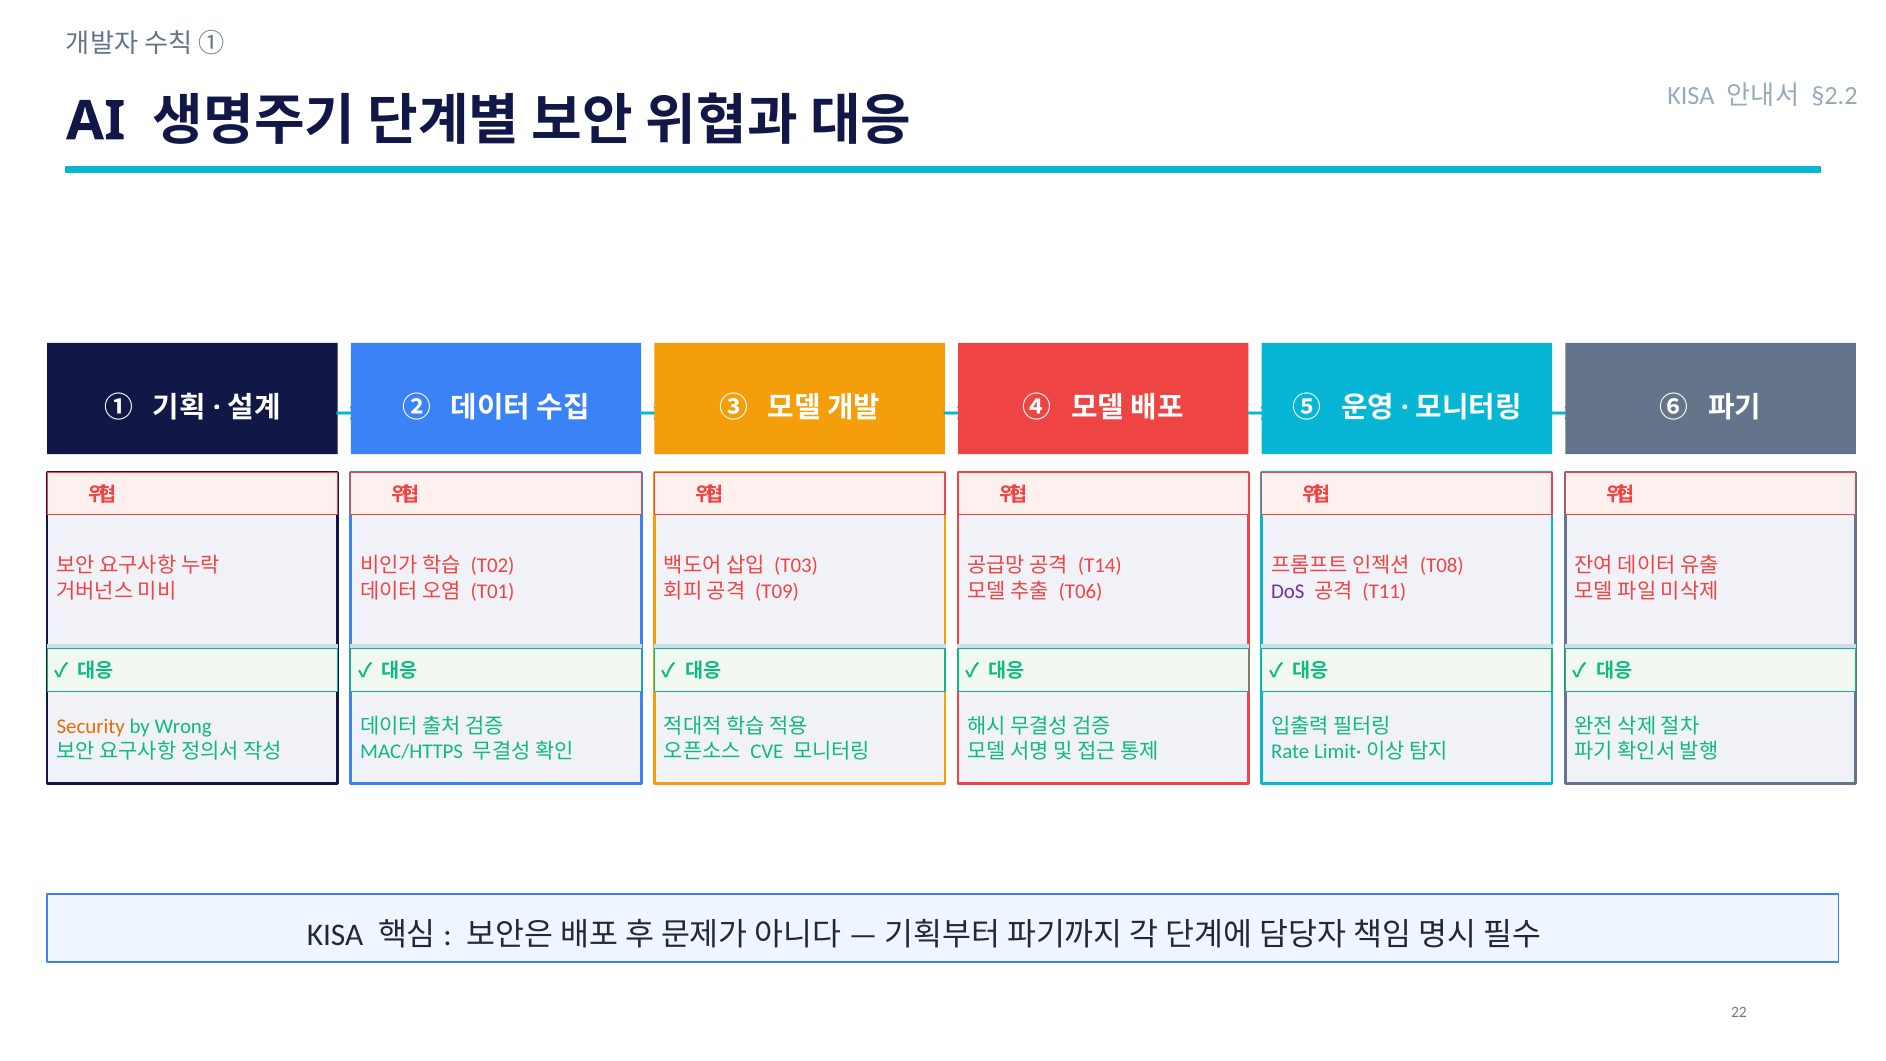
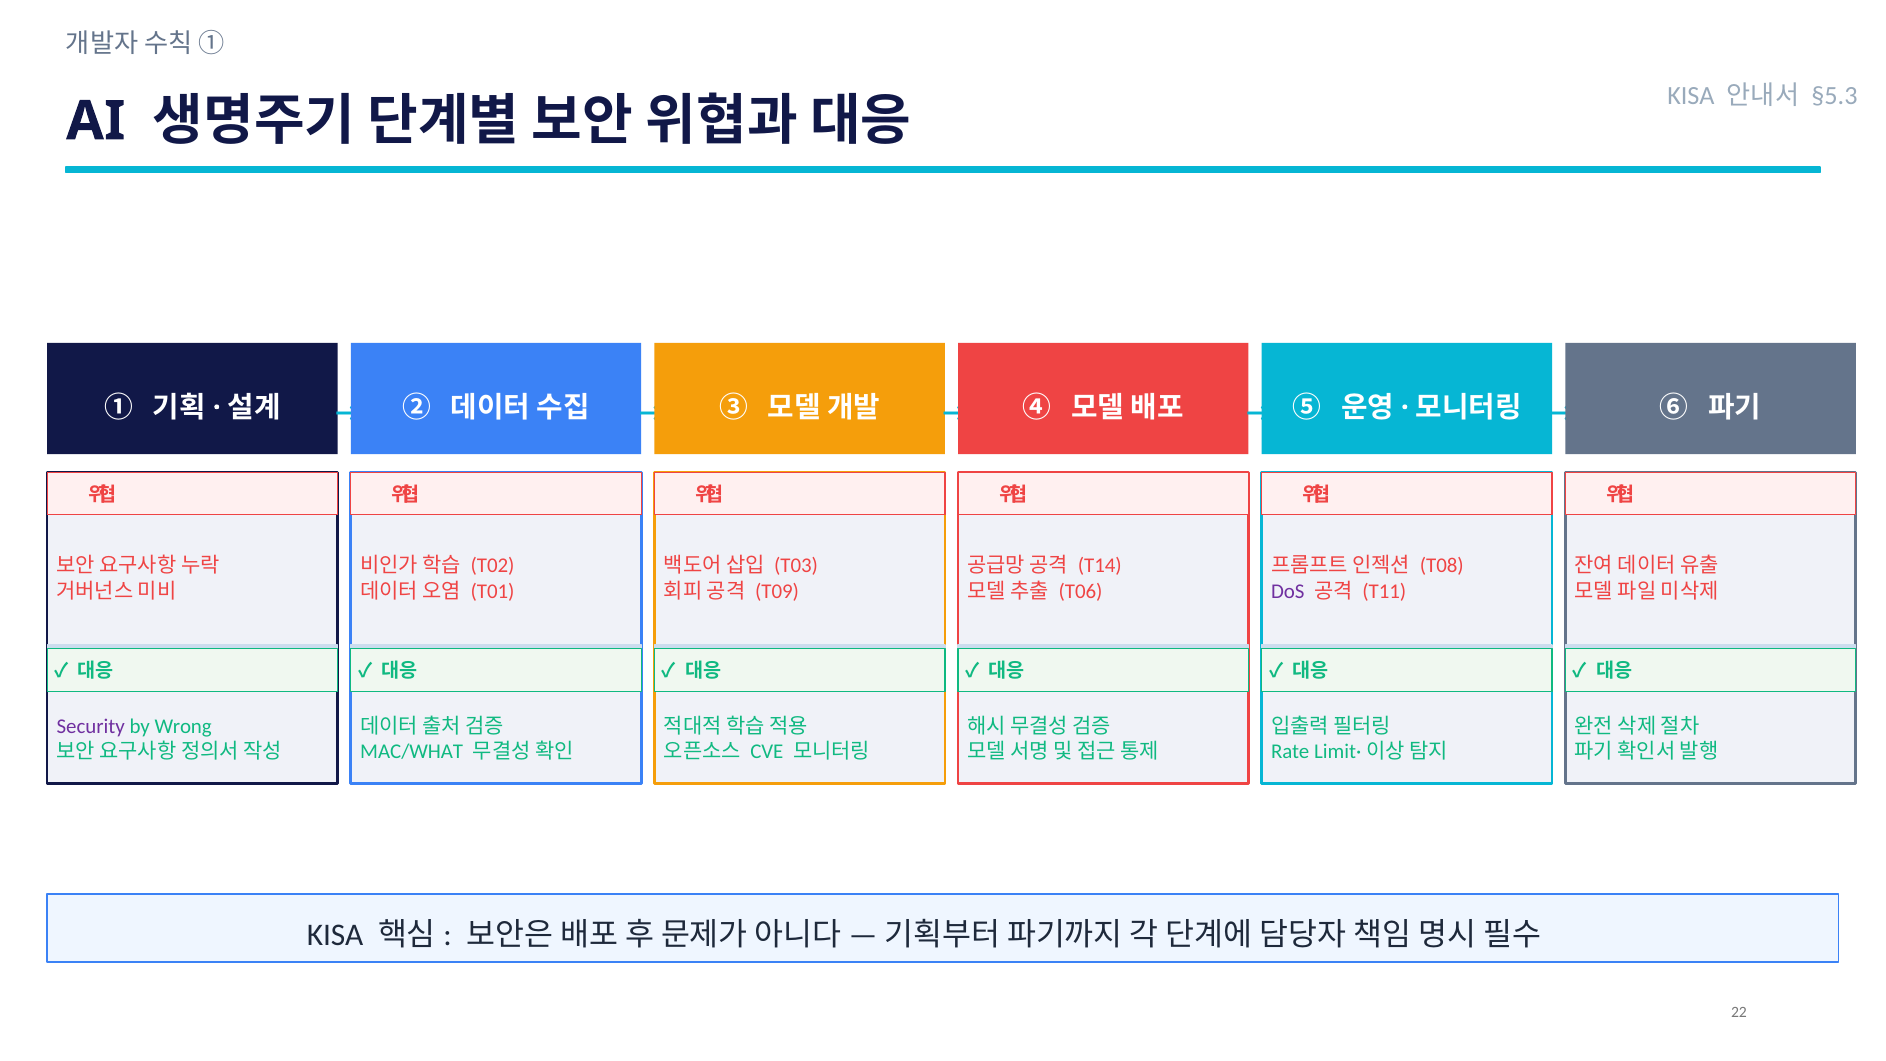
§2.2: §2.2 -> §5.3
Security colour: orange -> purple
MAC/HTTPS: MAC/HTTPS -> MAC/WHAT
